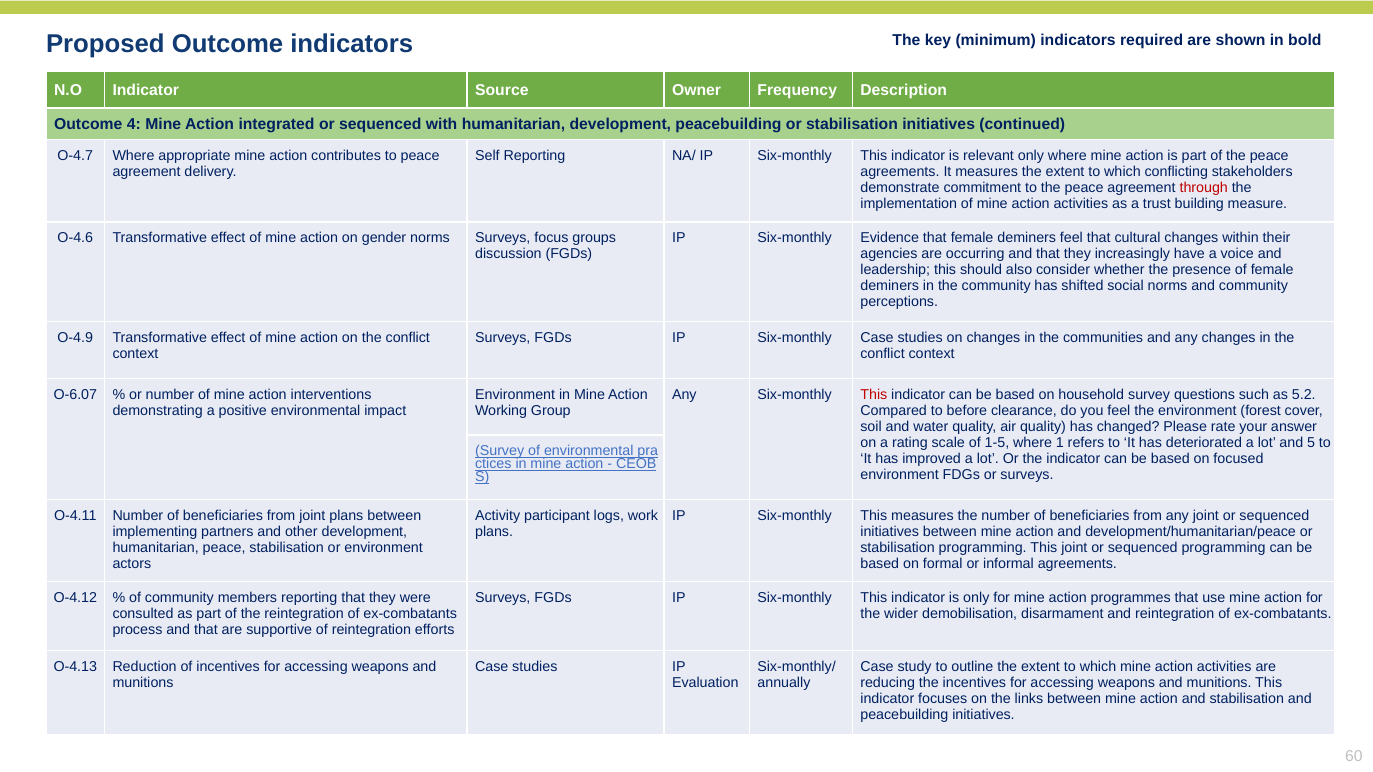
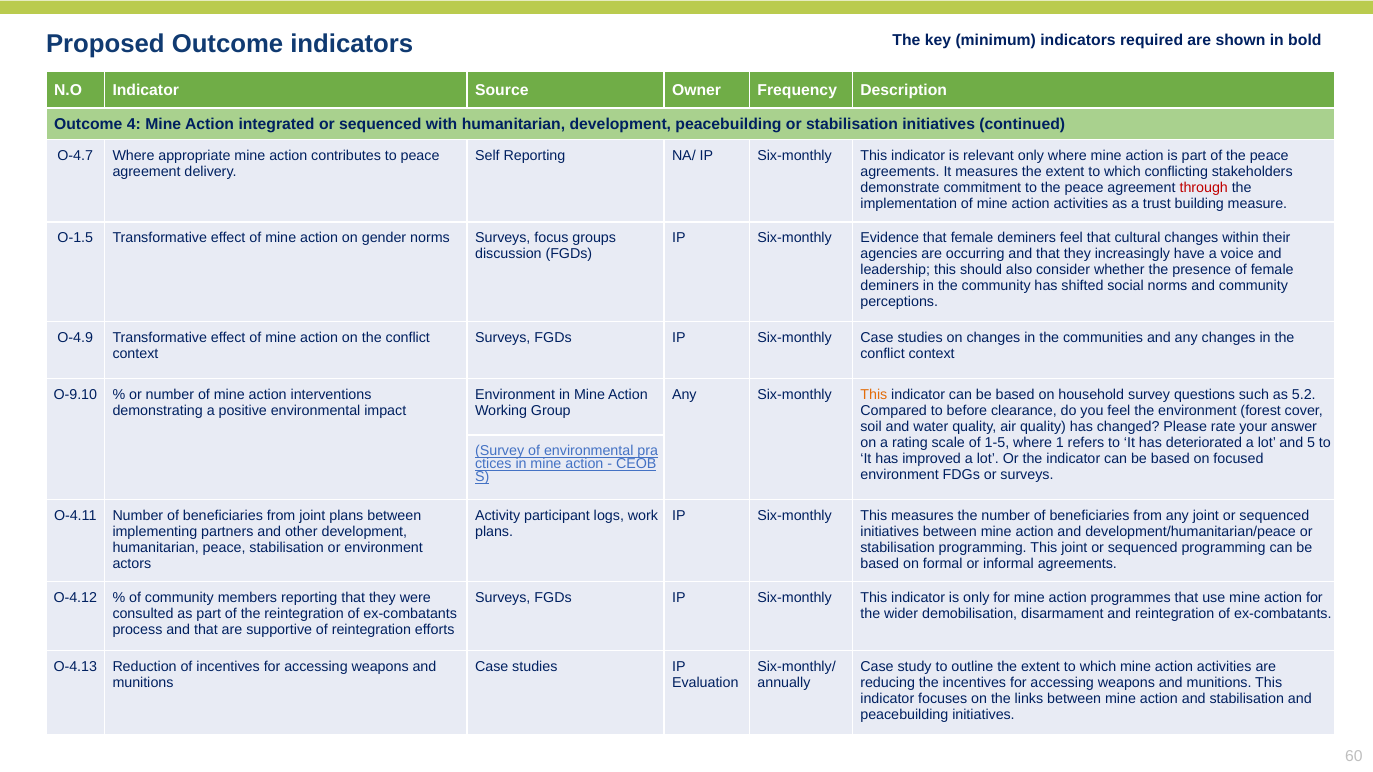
O-4.6: O-4.6 -> O-1.5
O-6.07: O-6.07 -> O-9.10
This at (874, 395) colour: red -> orange
